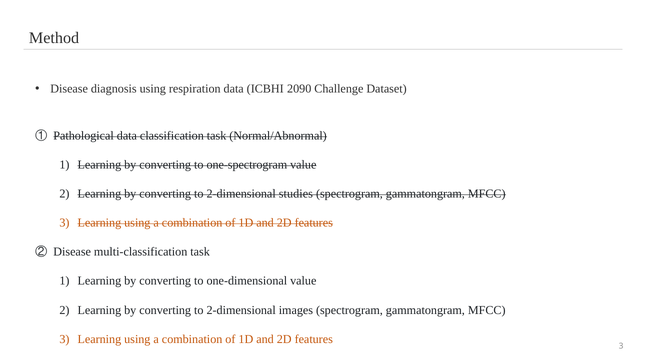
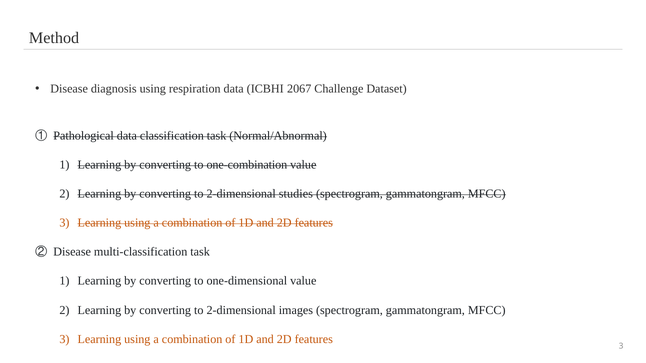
2090: 2090 -> 2067
one-spectrogram: one-spectrogram -> one-combination
